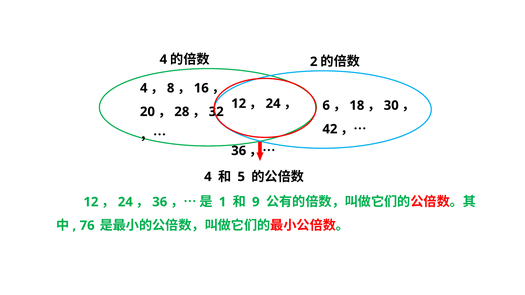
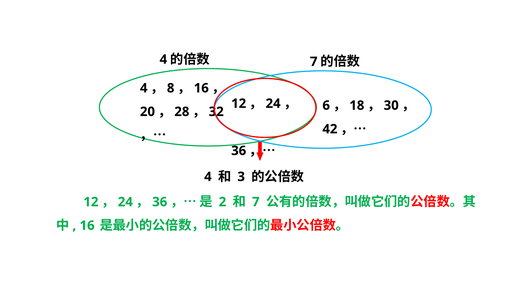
2 at (314, 62): 2 -> 7
5: 5 -> 3
1: 1 -> 2
9 at (256, 202): 9 -> 7
76 at (87, 226): 76 -> 16
